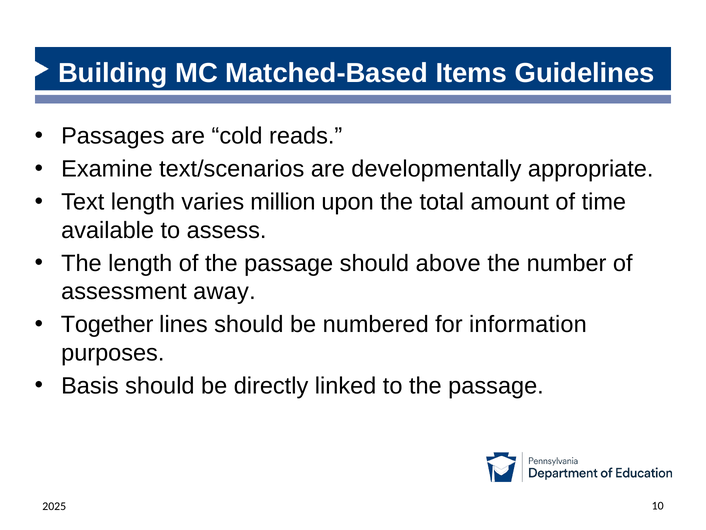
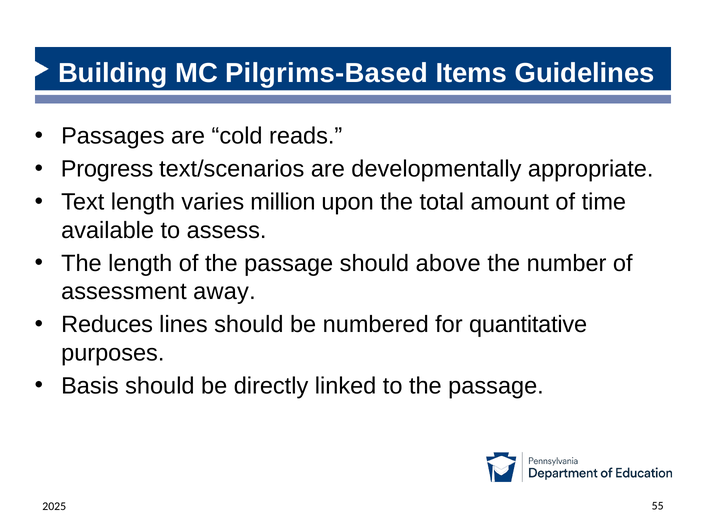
Matched-Based: Matched-Based -> Pilgrims-Based
Examine: Examine -> Progress
Together: Together -> Reduces
information: information -> quantitative
10: 10 -> 55
